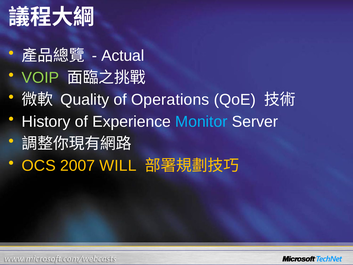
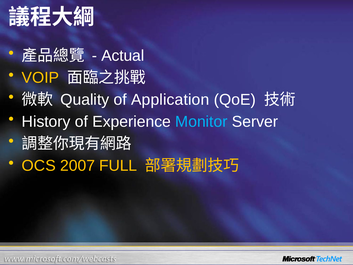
VOIP colour: light green -> yellow
Operations: Operations -> Application
WILL: WILL -> FULL
